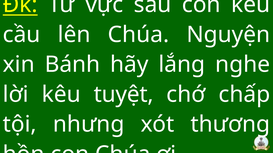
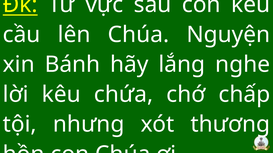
tuyệt: tuyệt -> chứa
